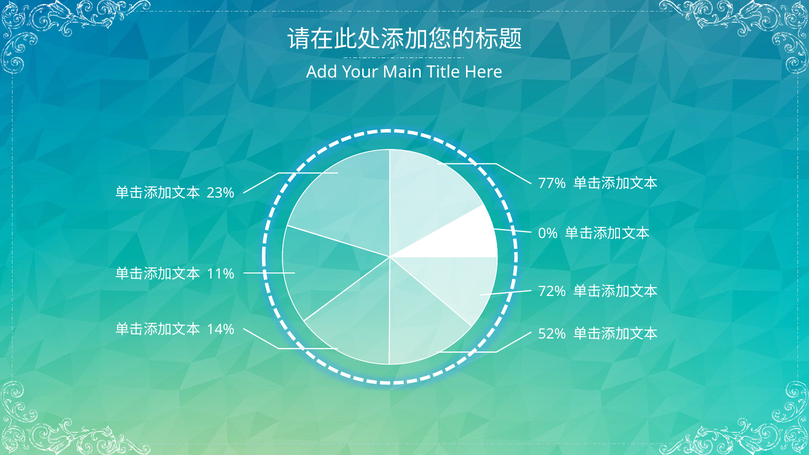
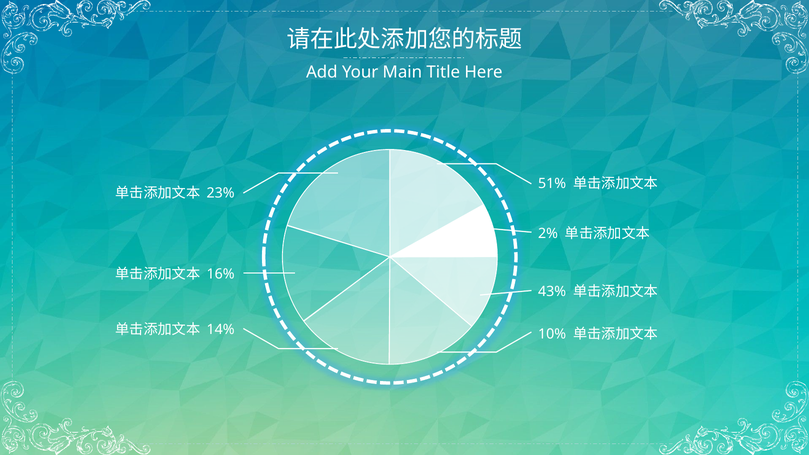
77%: 77% -> 51%
0%: 0% -> 2%
11%: 11% -> 16%
72%: 72% -> 43%
52%: 52% -> 10%
